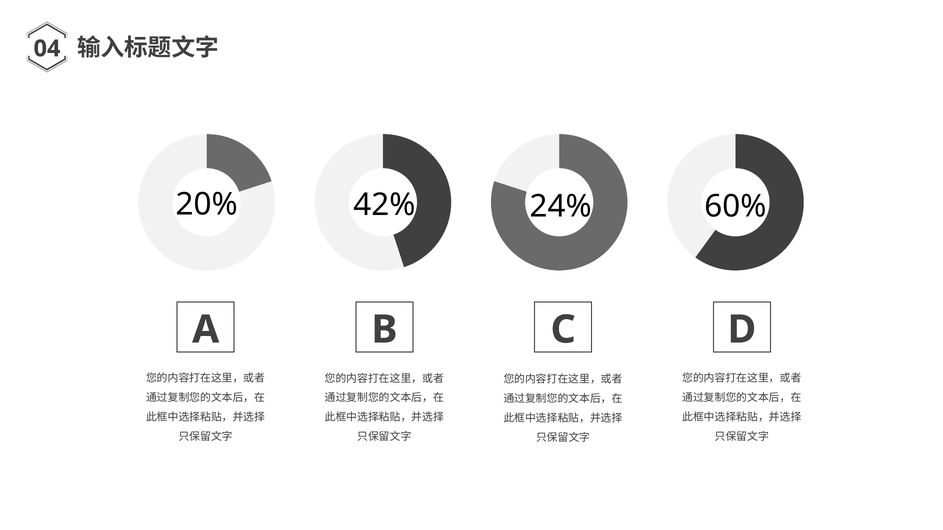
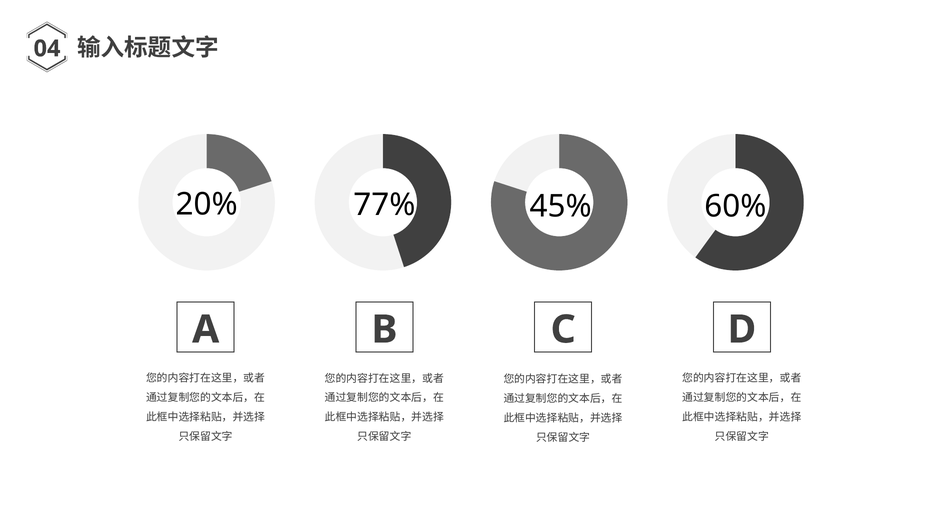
42%: 42% -> 77%
24%: 24% -> 45%
